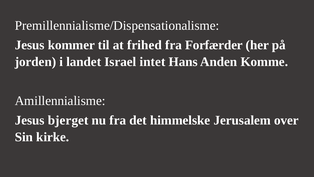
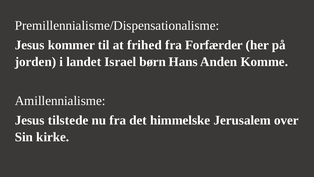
intet: intet -> børn
bjerget: bjerget -> tilstede
